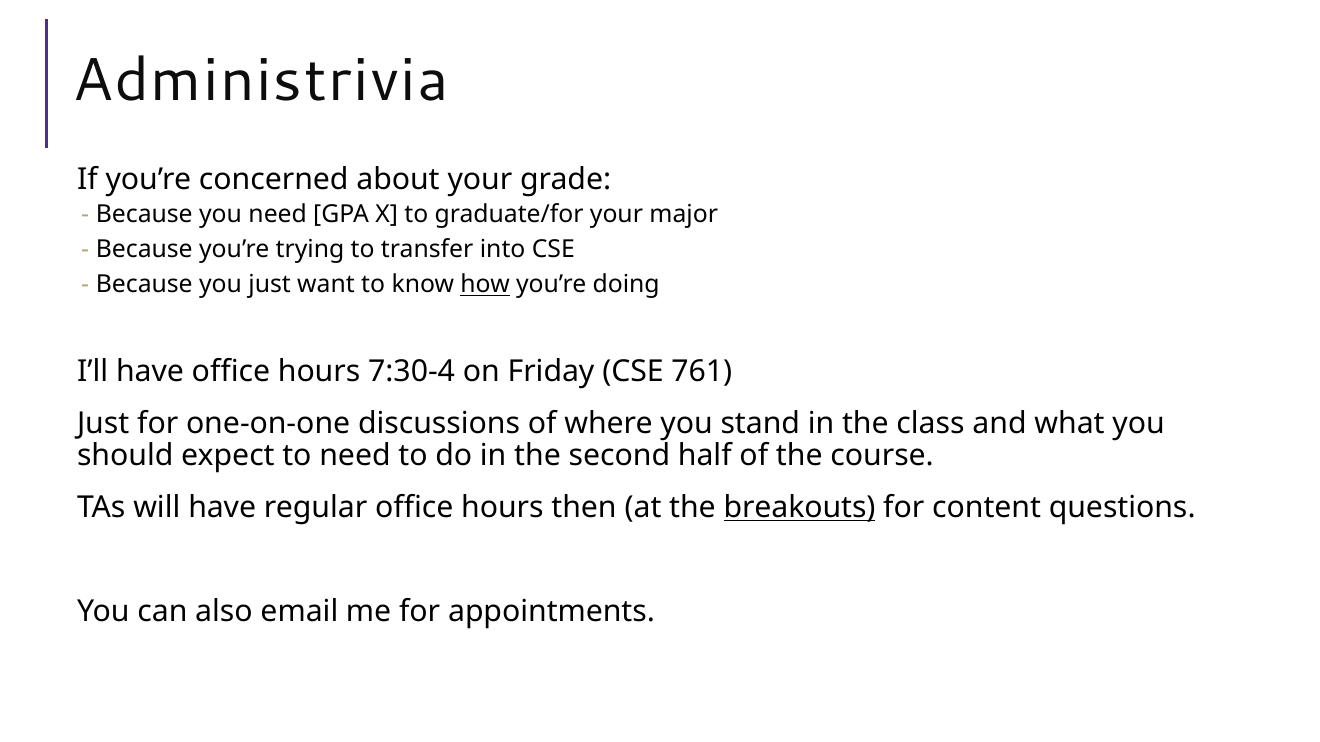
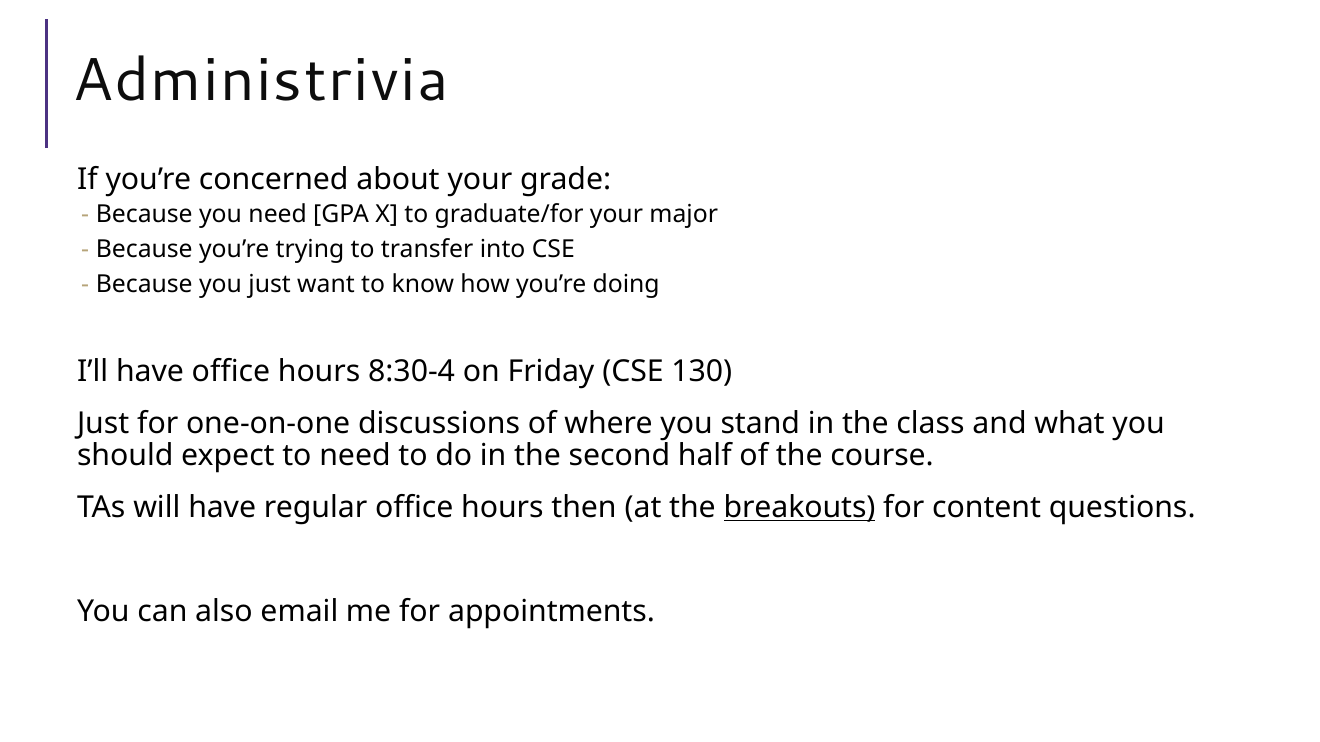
how underline: present -> none
7:30-4: 7:30-4 -> 8:30-4
761: 761 -> 130
